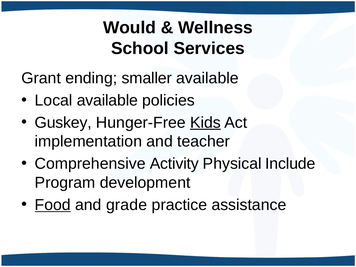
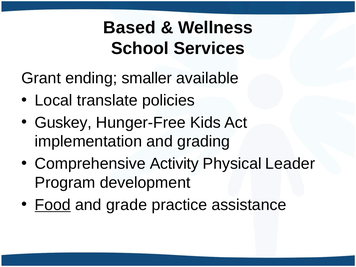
Would: Would -> Based
Local available: available -> translate
Kids underline: present -> none
teacher: teacher -> grading
Include: Include -> Leader
